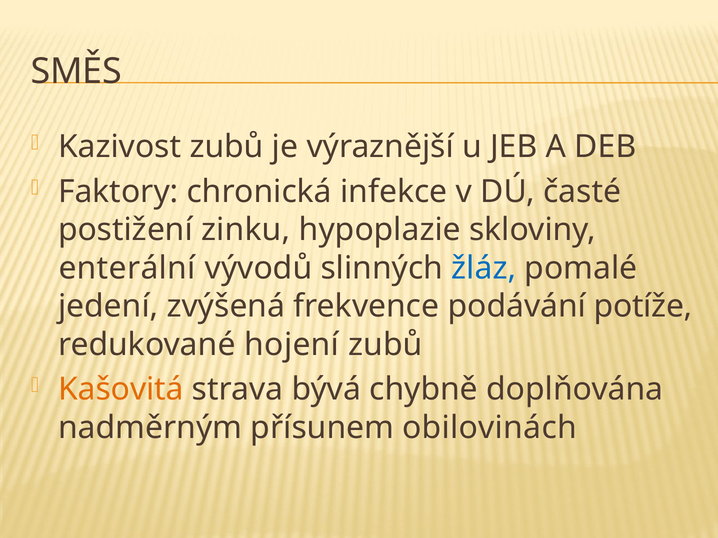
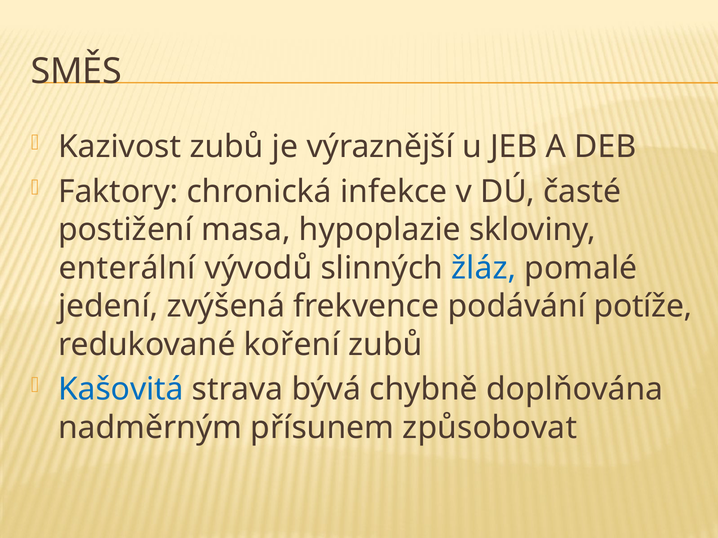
zinku: zinku -> masa
hojení: hojení -> koření
Kašovitá colour: orange -> blue
obilovinách: obilovinách -> způsobovat
